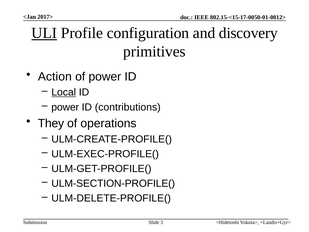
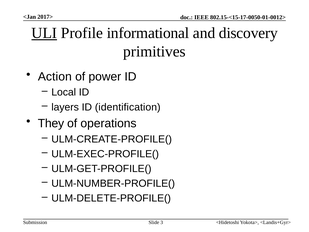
configuration: configuration -> informational
Local underline: present -> none
power at (65, 107): power -> layers
contributions: contributions -> identification
ULM-SECTION-PROFILE(: ULM-SECTION-PROFILE( -> ULM-NUMBER-PROFILE(
